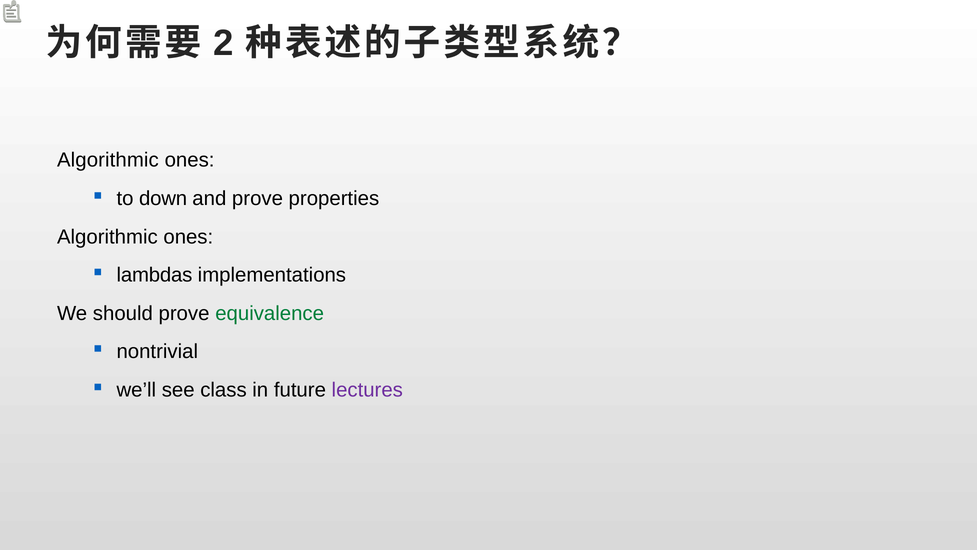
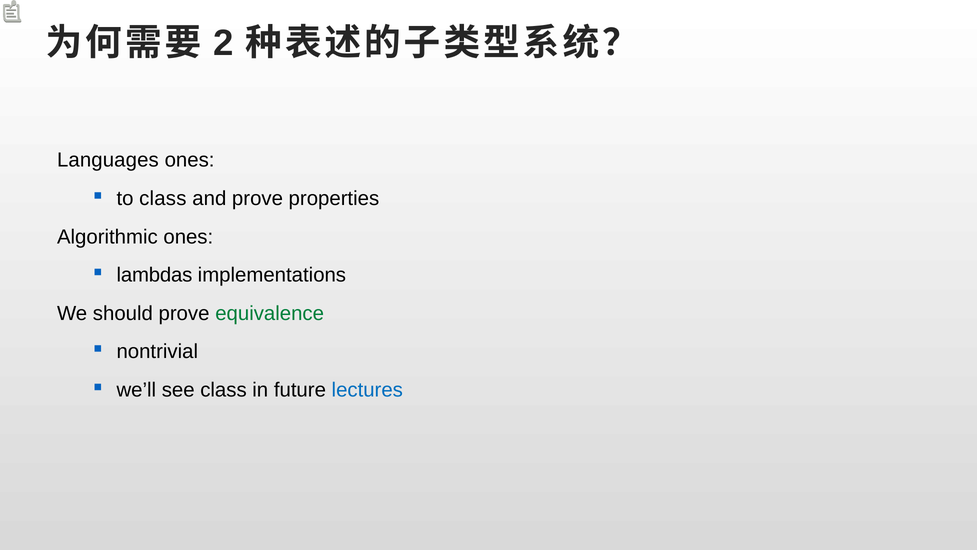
Algorithmic at (108, 160): Algorithmic -> Languages
to down: down -> class
lectures colour: purple -> blue
